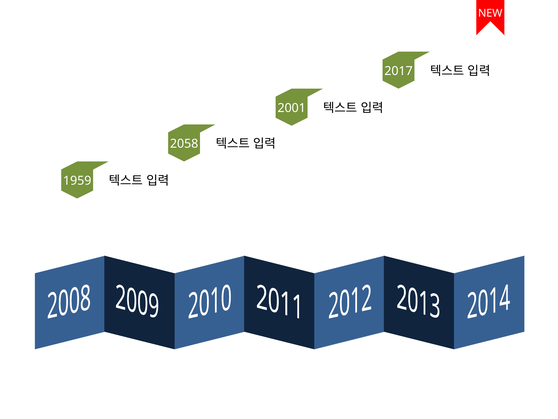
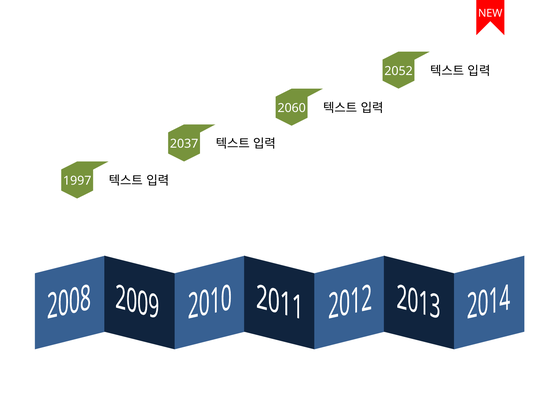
2017: 2017 -> 2052
2001: 2001 -> 2060
2058: 2058 -> 2037
1959: 1959 -> 1997
